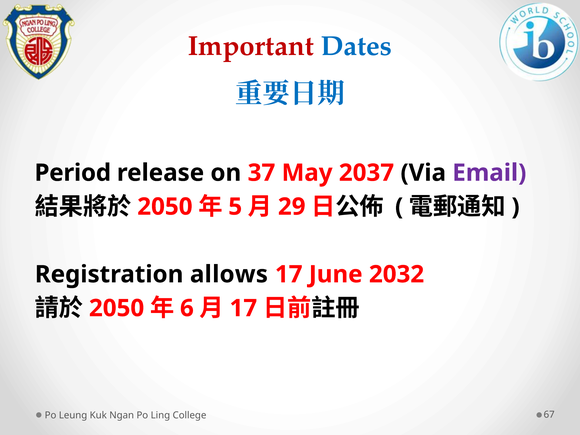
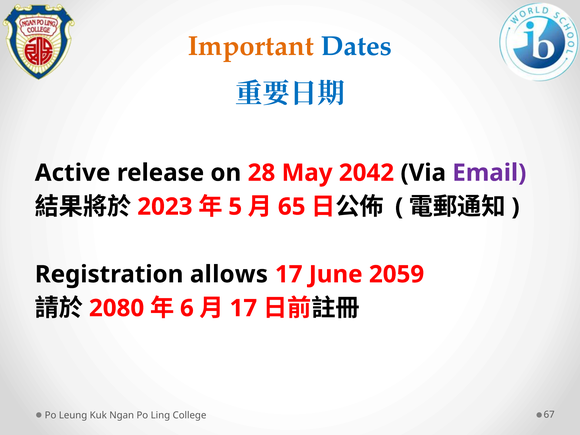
Important colour: red -> orange
Period: Period -> Active
37: 37 -> 28
2037: 2037 -> 2042
2050 at (165, 207): 2050 -> 2023
29: 29 -> 65
2032: 2032 -> 2059
2050 at (117, 308): 2050 -> 2080
